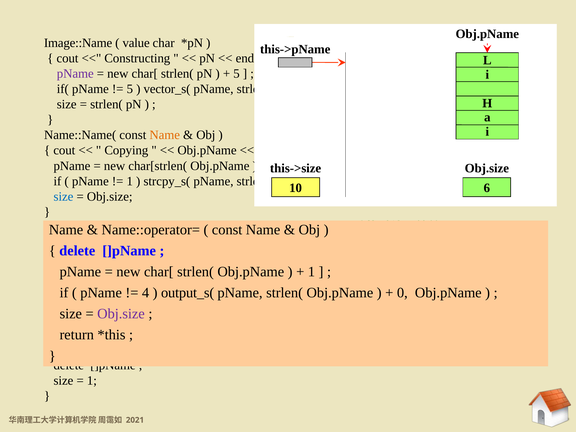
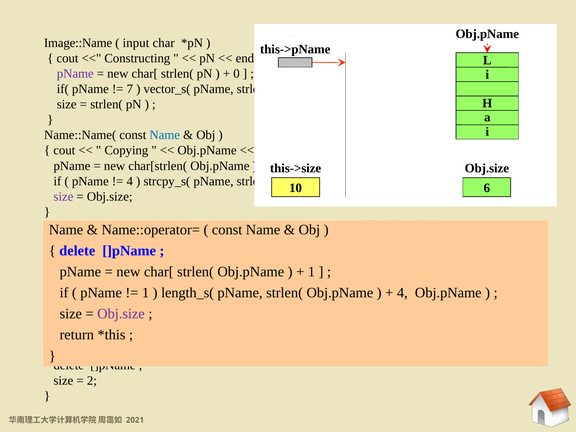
value: value -> input
5 at (236, 74): 5 -> 0
5 at (130, 89): 5 -> 7
Name at (165, 135) colour: orange -> blue
1 at (130, 181): 1 -> 4
size at (63, 196) colour: blue -> purple
4 at (146, 293): 4 -> 1
output_s(: output_s( -> length_s(
0 at (402, 293): 0 -> 4
1 at (92, 381): 1 -> 2
